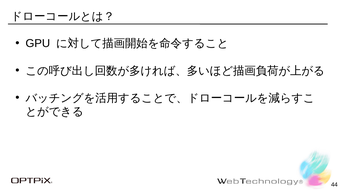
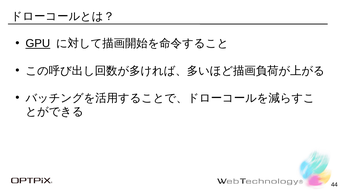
GPU underline: none -> present
